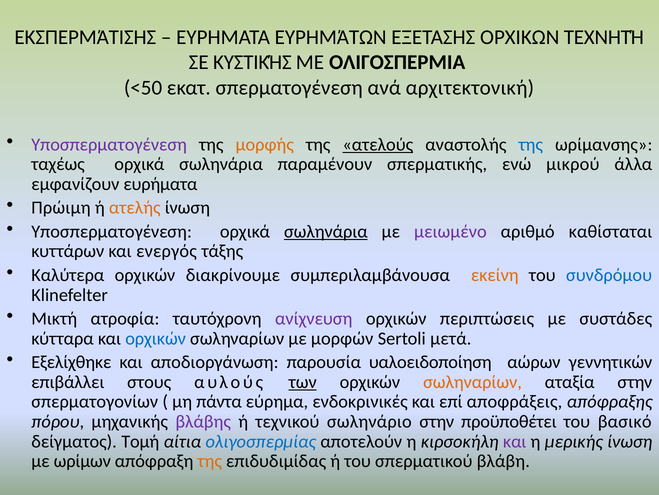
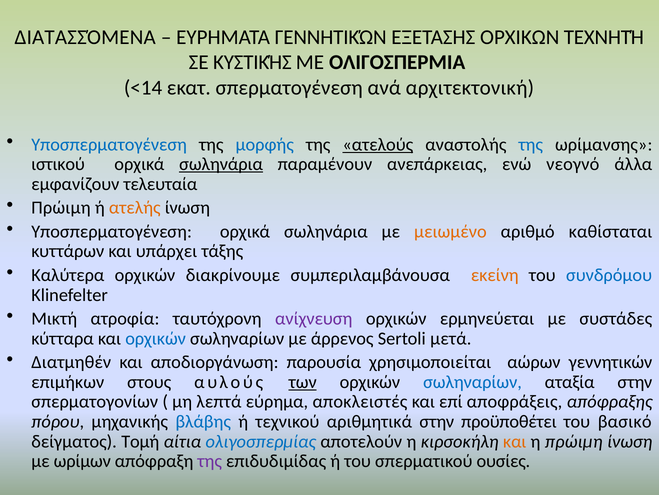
ΕΚΣΠΕΡΜΆΤΙΣΗΣ: ΕΚΣΠΕΡΜΆΤΙΣΗΣ -> ΔΙΑΤΑΣΣΌΜΕΝΑ
ΕΥΡΗΜΑΤΑ ΕΥΡΗΜΆΤΩΝ: ΕΥΡΗΜΆΤΩΝ -> ΓΕΝΝΗΤΙΚΏΝ
<50: <50 -> <14
Υποσπερματογένεση at (109, 144) colour: purple -> blue
μορφής colour: orange -> blue
ταχέως: ταχέως -> ιστικού
σωληνάρια at (221, 164) underline: none -> present
σπερματικής: σπερματικής -> ανεπάρκειας
μικρού: μικρού -> νεογνό
ευρήματα: ευρήματα -> τελευταία
σωληνάρια at (326, 231) underline: present -> none
μειωμένο colour: purple -> orange
ενεργός: ενεργός -> υπάρχει
περιπτώσεις: περιπτώσεις -> ερμηνεύεται
μορφών: μορφών -> άρρενος
Εξελίχθηκε: Εξελίχθηκε -> Διατμηθέν
υαλοειδοποίηση: υαλοειδοποίηση -> χρησιμοποιείται
επιβάλλει: επιβάλλει -> επιμήκων
σωληναρίων at (472, 381) colour: orange -> blue
πάντα: πάντα -> λεπτά
ενδοκρινικές: ενδοκρινικές -> αποκλειστές
βλάβης colour: purple -> blue
σωληνάριο: σωληνάριο -> αριθμητικά
και at (515, 441) colour: purple -> orange
η μερικής: μερικής -> πρώιμη
της at (210, 461) colour: orange -> purple
βλάβη: βλάβη -> ουσίες
